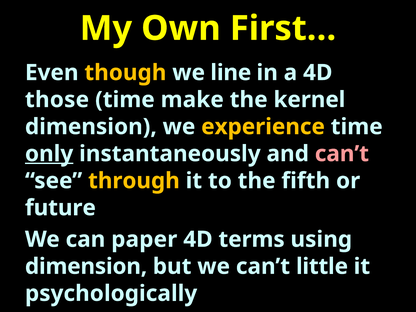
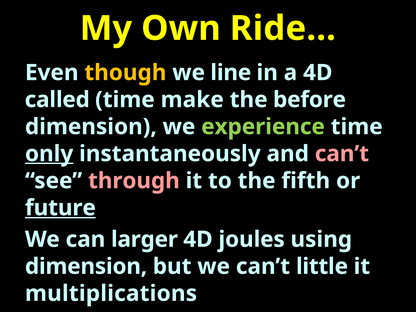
First…: First… -> Ride…
those: those -> called
kernel: kernel -> before
experience colour: yellow -> light green
through colour: yellow -> pink
future underline: none -> present
paper: paper -> larger
terms: terms -> joules
psychologically: psychologically -> multiplications
